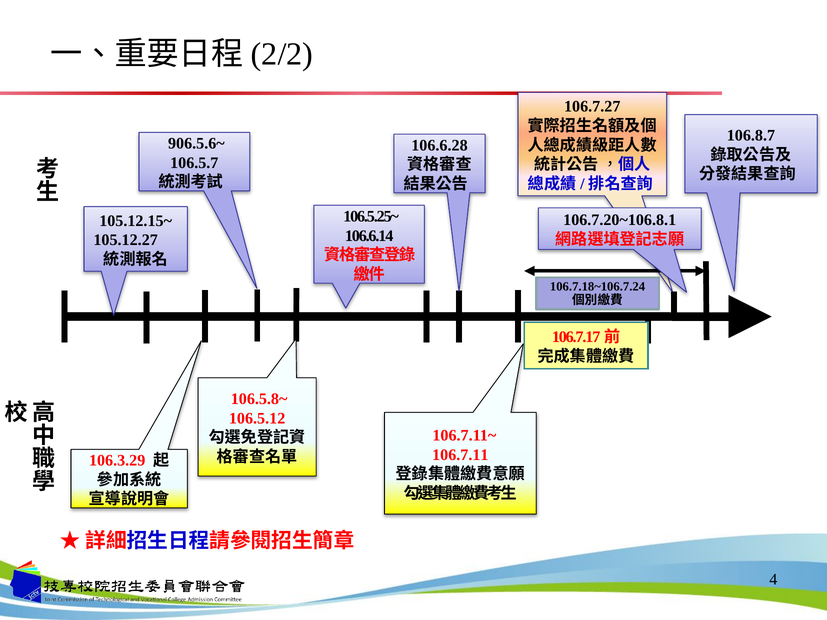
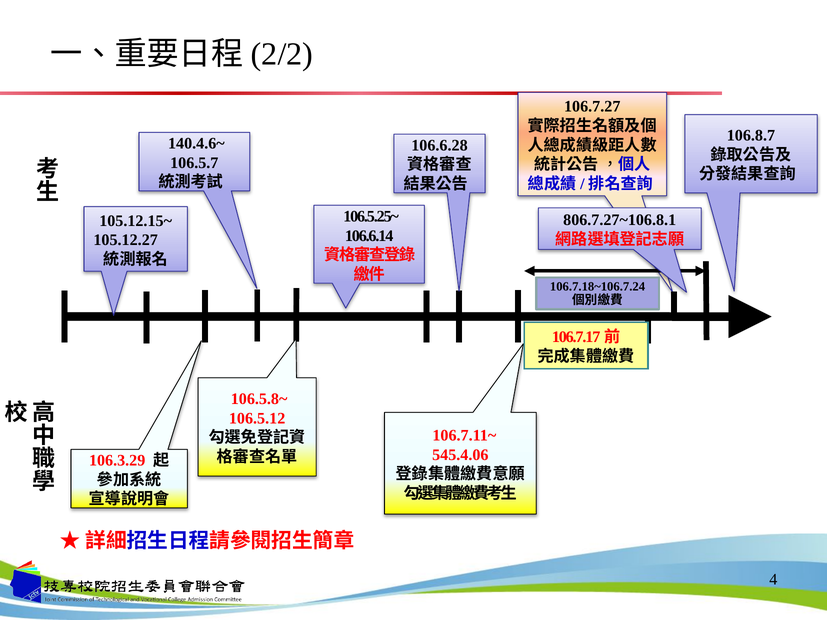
906.5.6~: 906.5.6~ -> 140.4.6~
106.7.20~106.8.1: 106.7.20~106.8.1 -> 806.7.27~106.8.1
106.7.11: 106.7.11 -> 545.4.06
